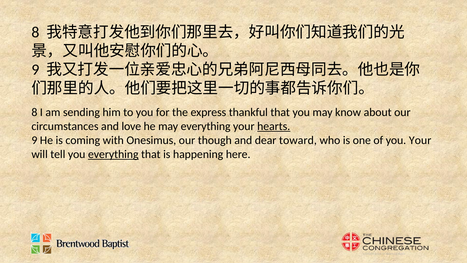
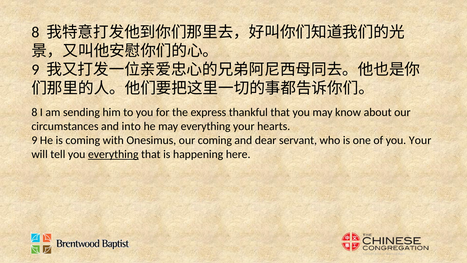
love: love -> into
hearts underline: present -> none
our though: though -> coming
toward: toward -> servant
